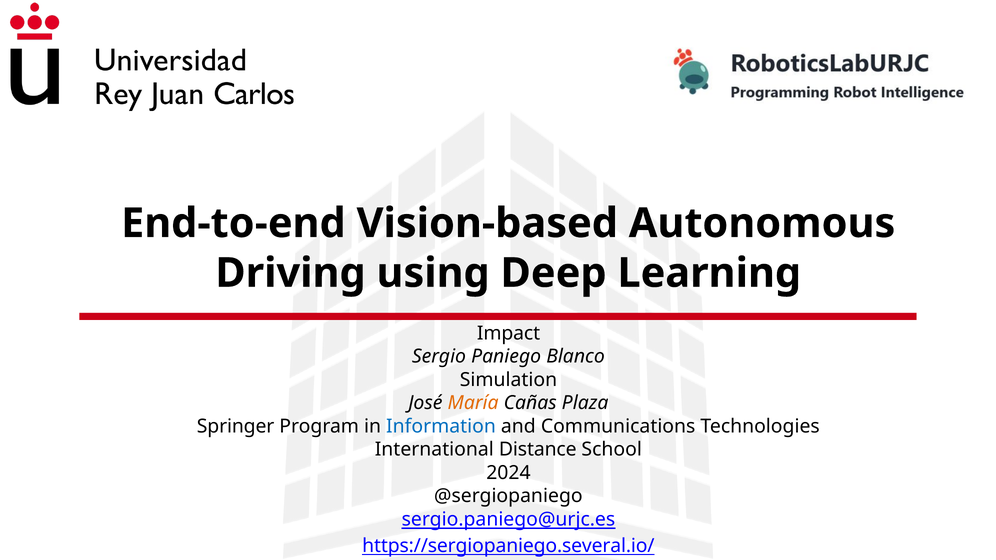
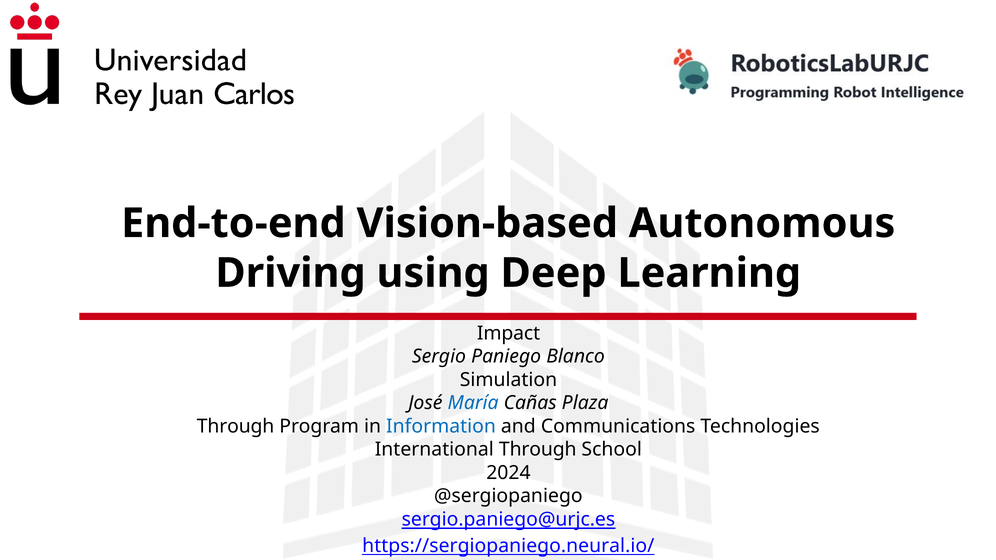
María colour: orange -> blue
Springer at (236, 427): Springer -> Through
International Distance: Distance -> Through
https://sergiopaniego.several.io/: https://sergiopaniego.several.io/ -> https://sergiopaniego.neural.io/
